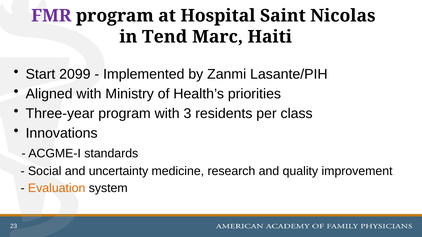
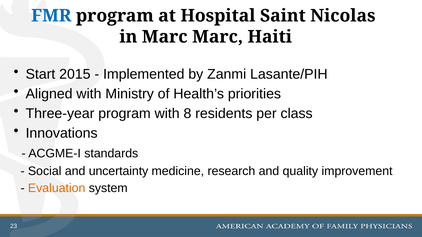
FMR colour: purple -> blue
in Tend: Tend -> Marc
2099: 2099 -> 2015
3: 3 -> 8
